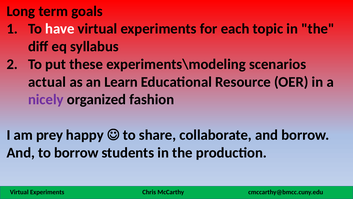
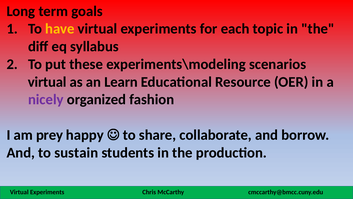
have colour: white -> yellow
actual at (47, 82): actual -> virtual
to borrow: borrow -> sustain
